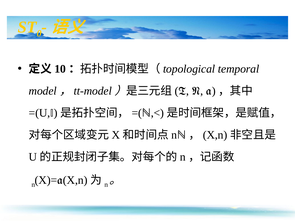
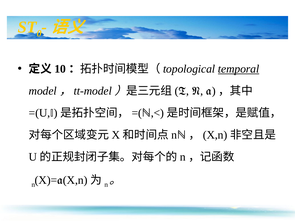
temporal underline: none -> present
